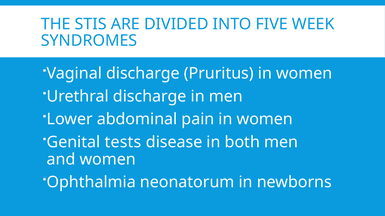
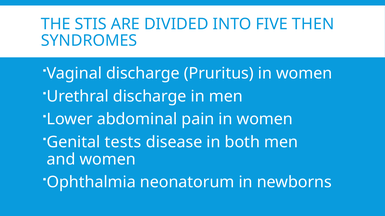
WEEK: WEEK -> THEN
